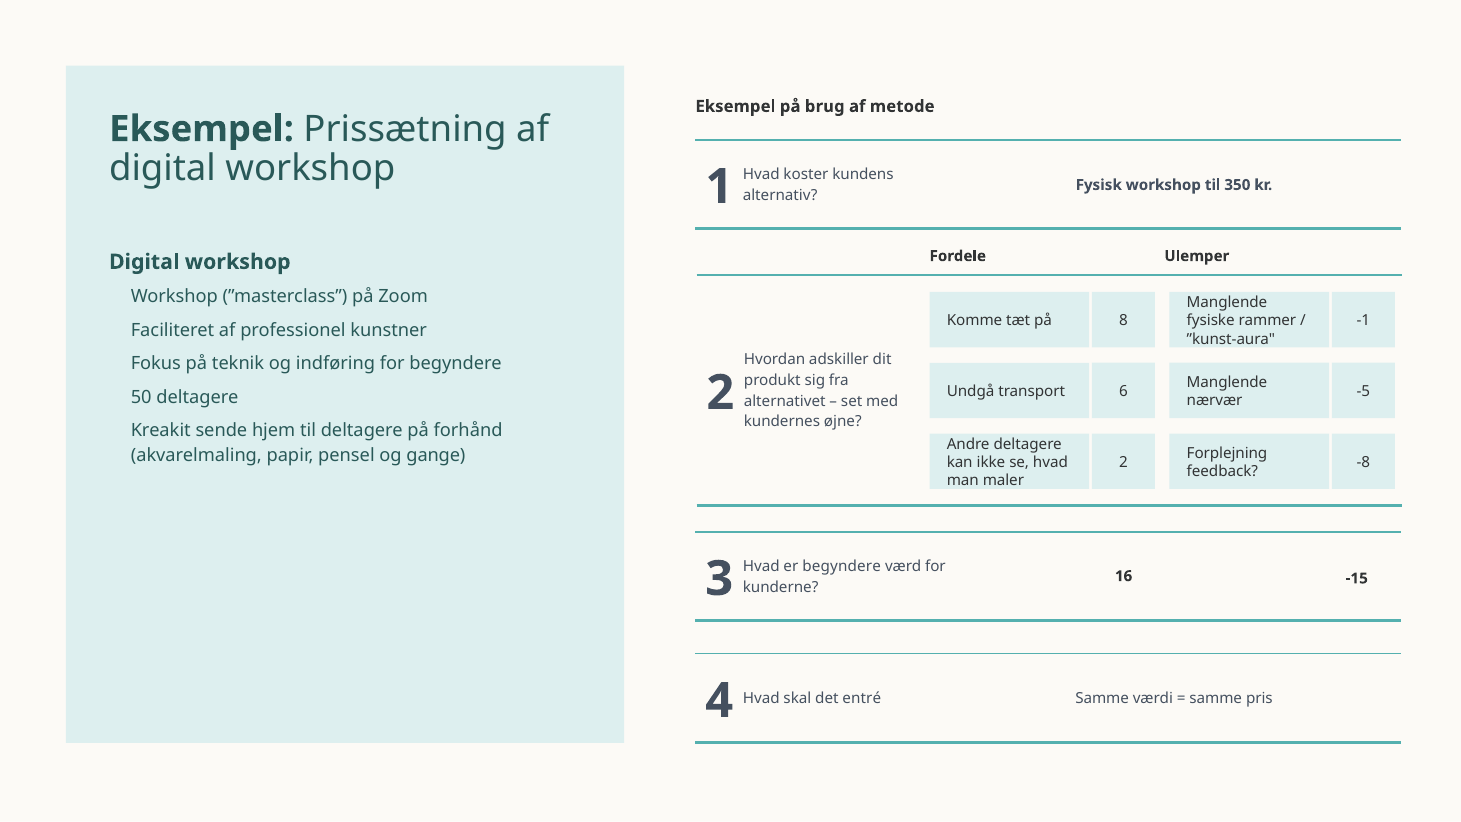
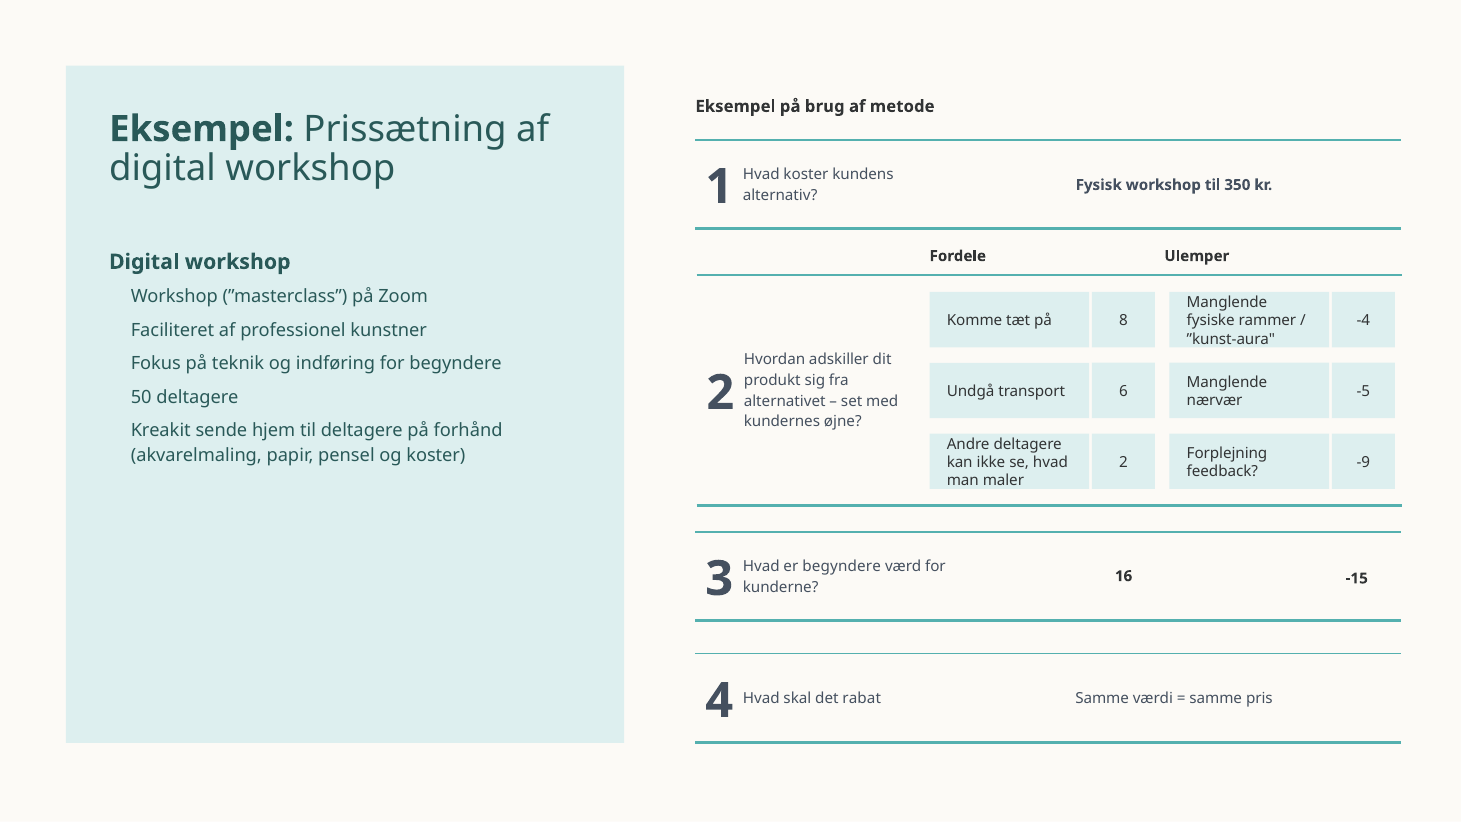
-1: -1 -> -4
og gange: gange -> koster
-8: -8 -> -9
entré: entré -> rabat
